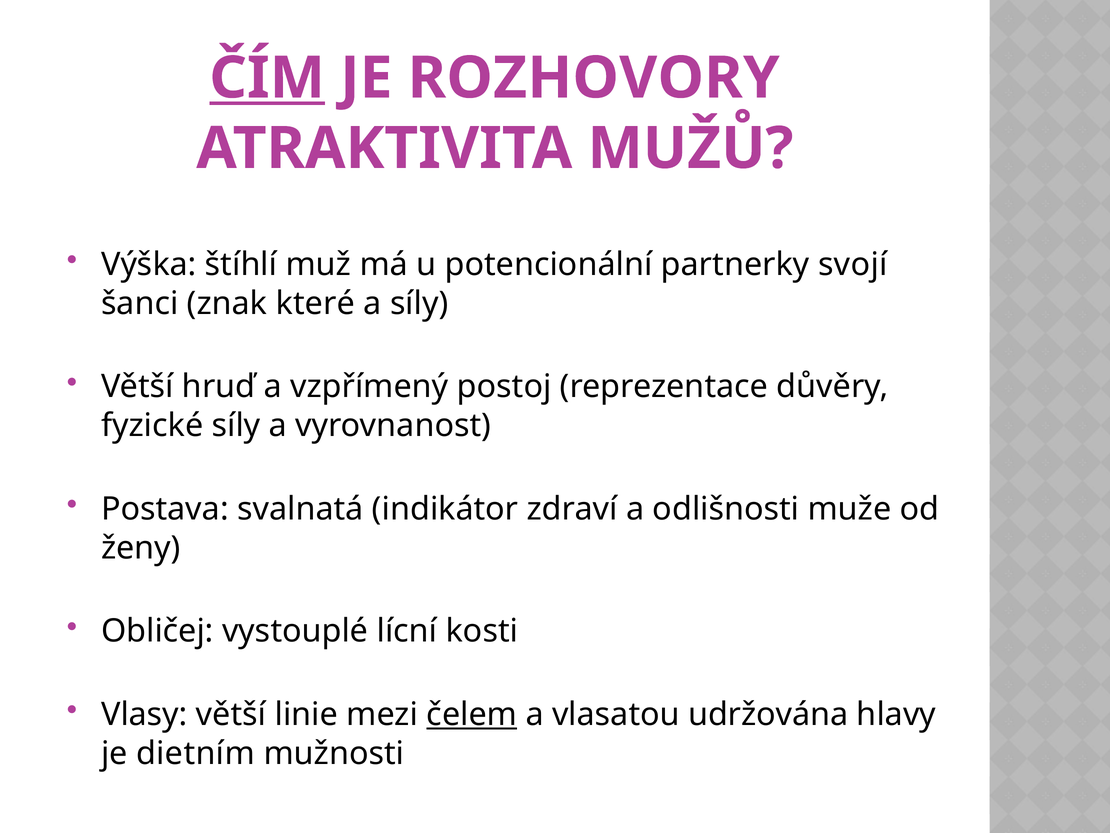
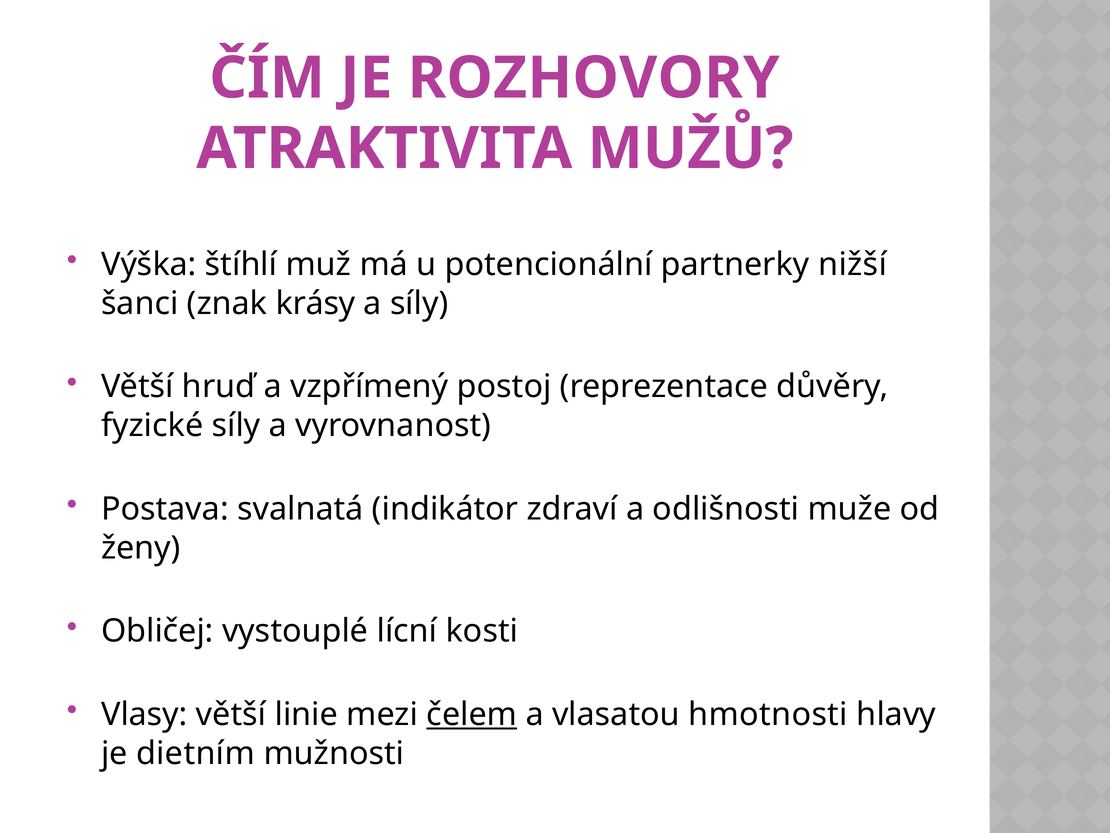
ČÍM underline: present -> none
svojí: svojí -> nižší
které: které -> krásy
udržována: udržována -> hmotnosti
